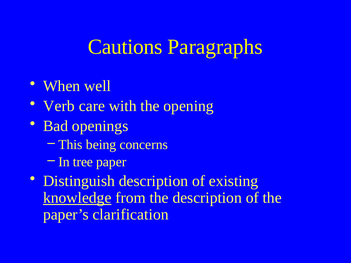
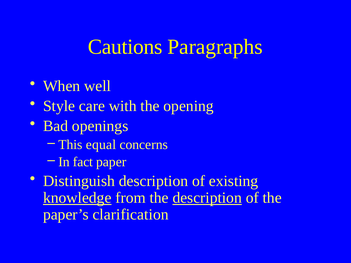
Verb: Verb -> Style
being: being -> equal
tree: tree -> fact
description at (207, 198) underline: none -> present
